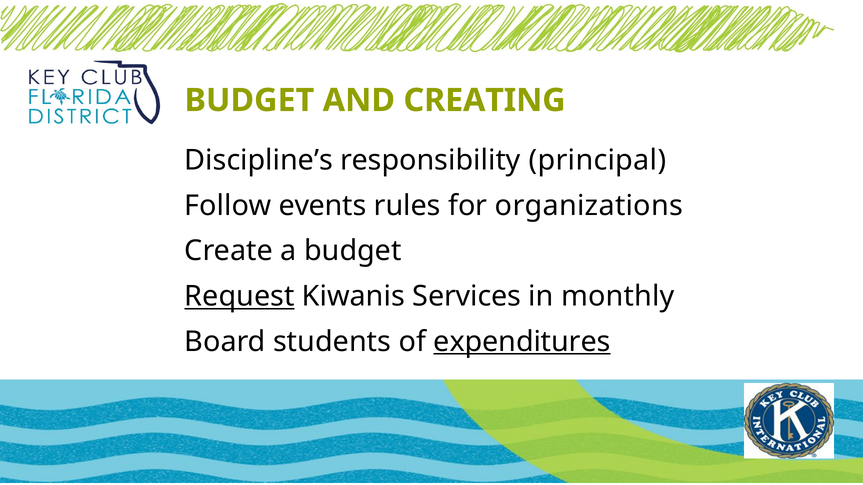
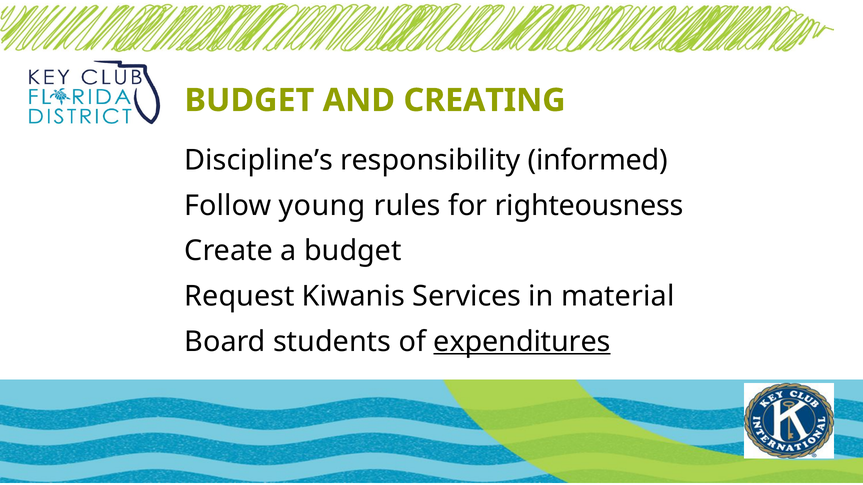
principal: principal -> informed
events: events -> young
organizations: organizations -> righteousness
Request underline: present -> none
monthly: monthly -> material
